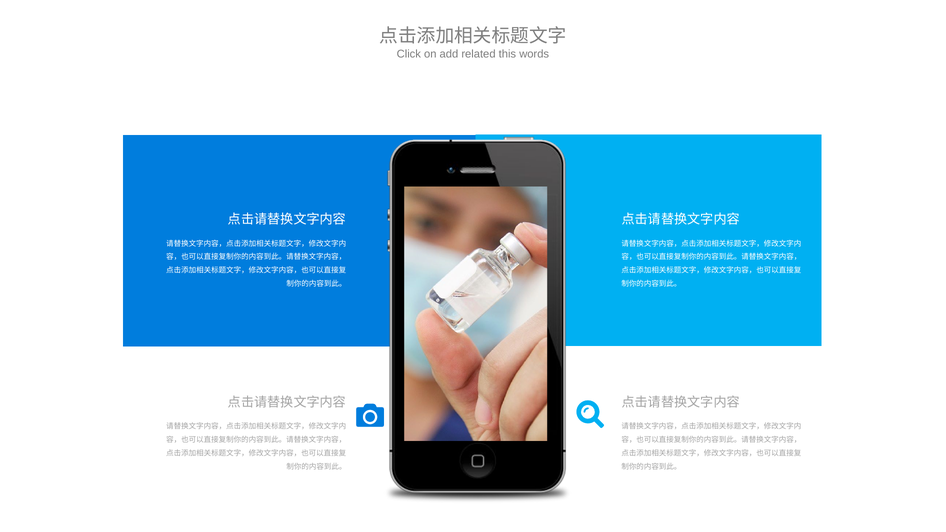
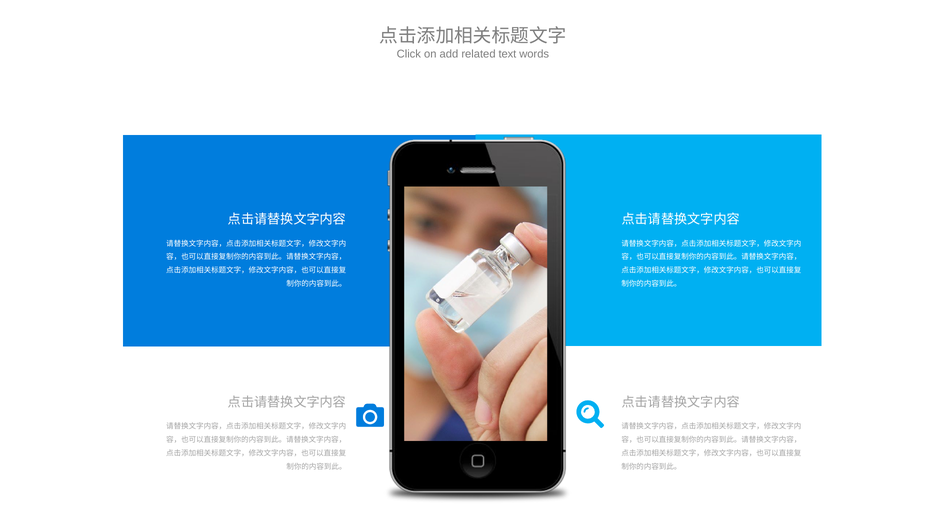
this: this -> text
